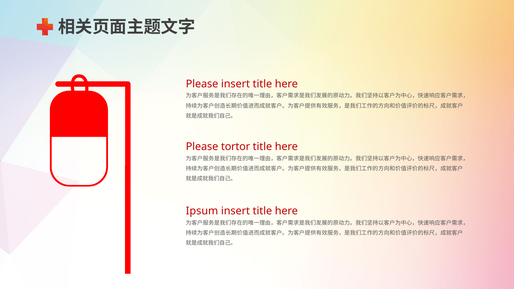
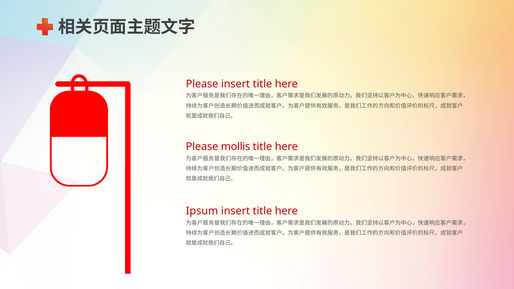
tortor: tortor -> mollis
